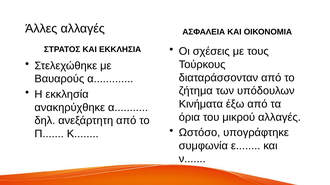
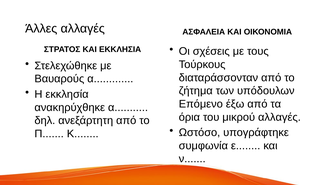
Κινήματα: Κινήματα -> Επόμενο
